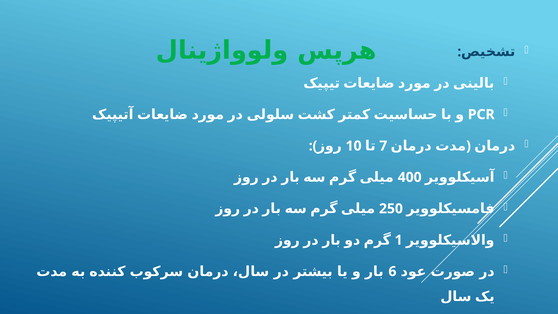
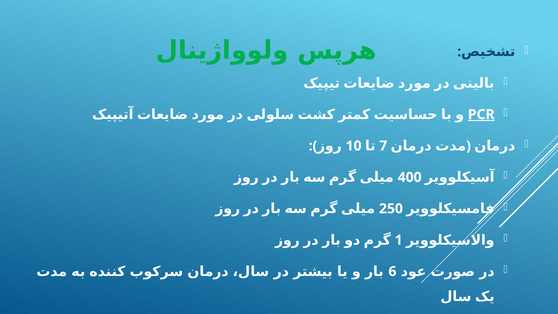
PCR underline: none -> present
